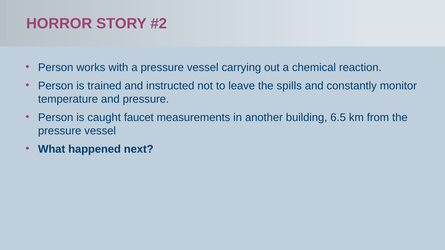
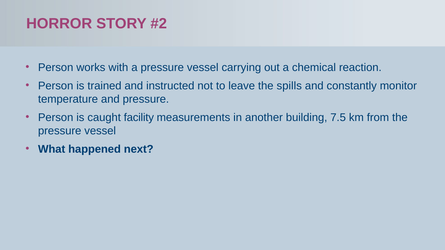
faucet: faucet -> facility
6.5: 6.5 -> 7.5
